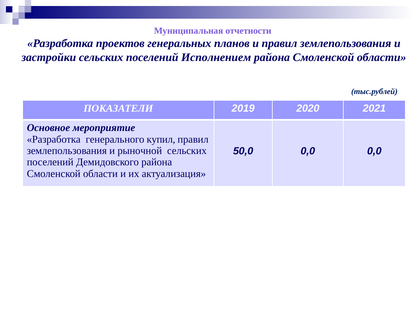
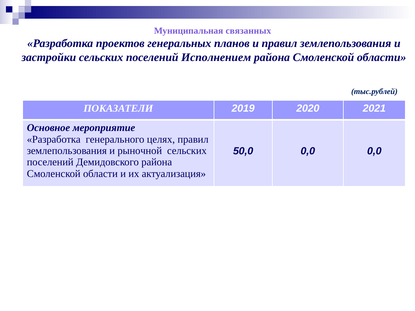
отчетности: отчетности -> связанных
купил: купил -> целях
